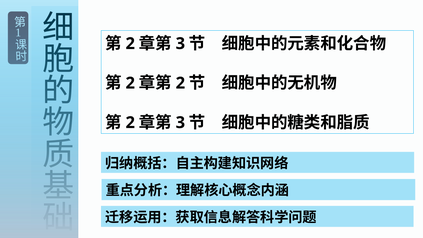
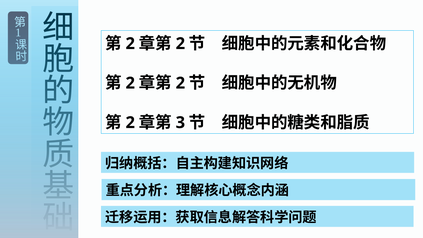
3 at (180, 44): 3 -> 2
